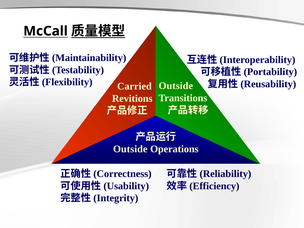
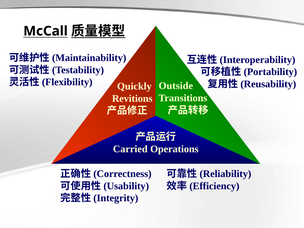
Carried: Carried -> Quickly
Outside at (130, 149): Outside -> Carried
